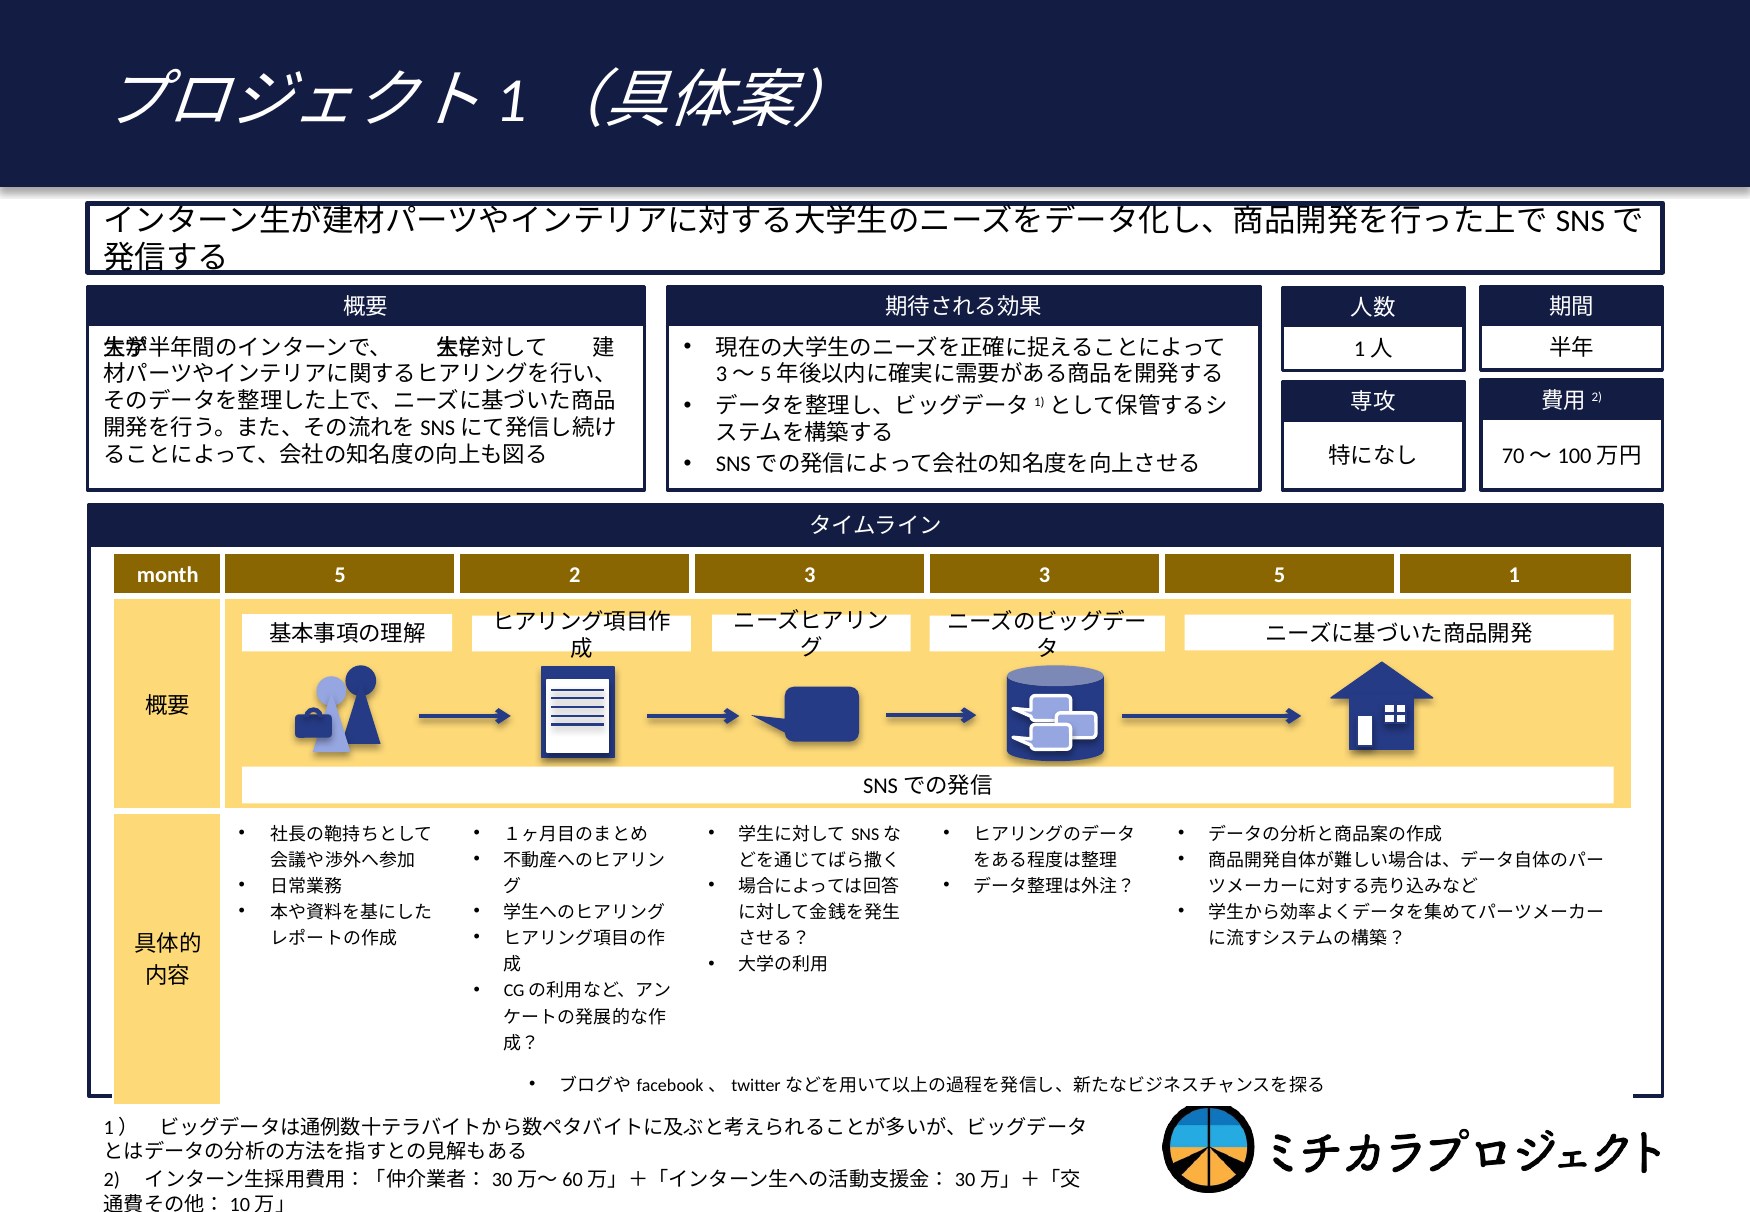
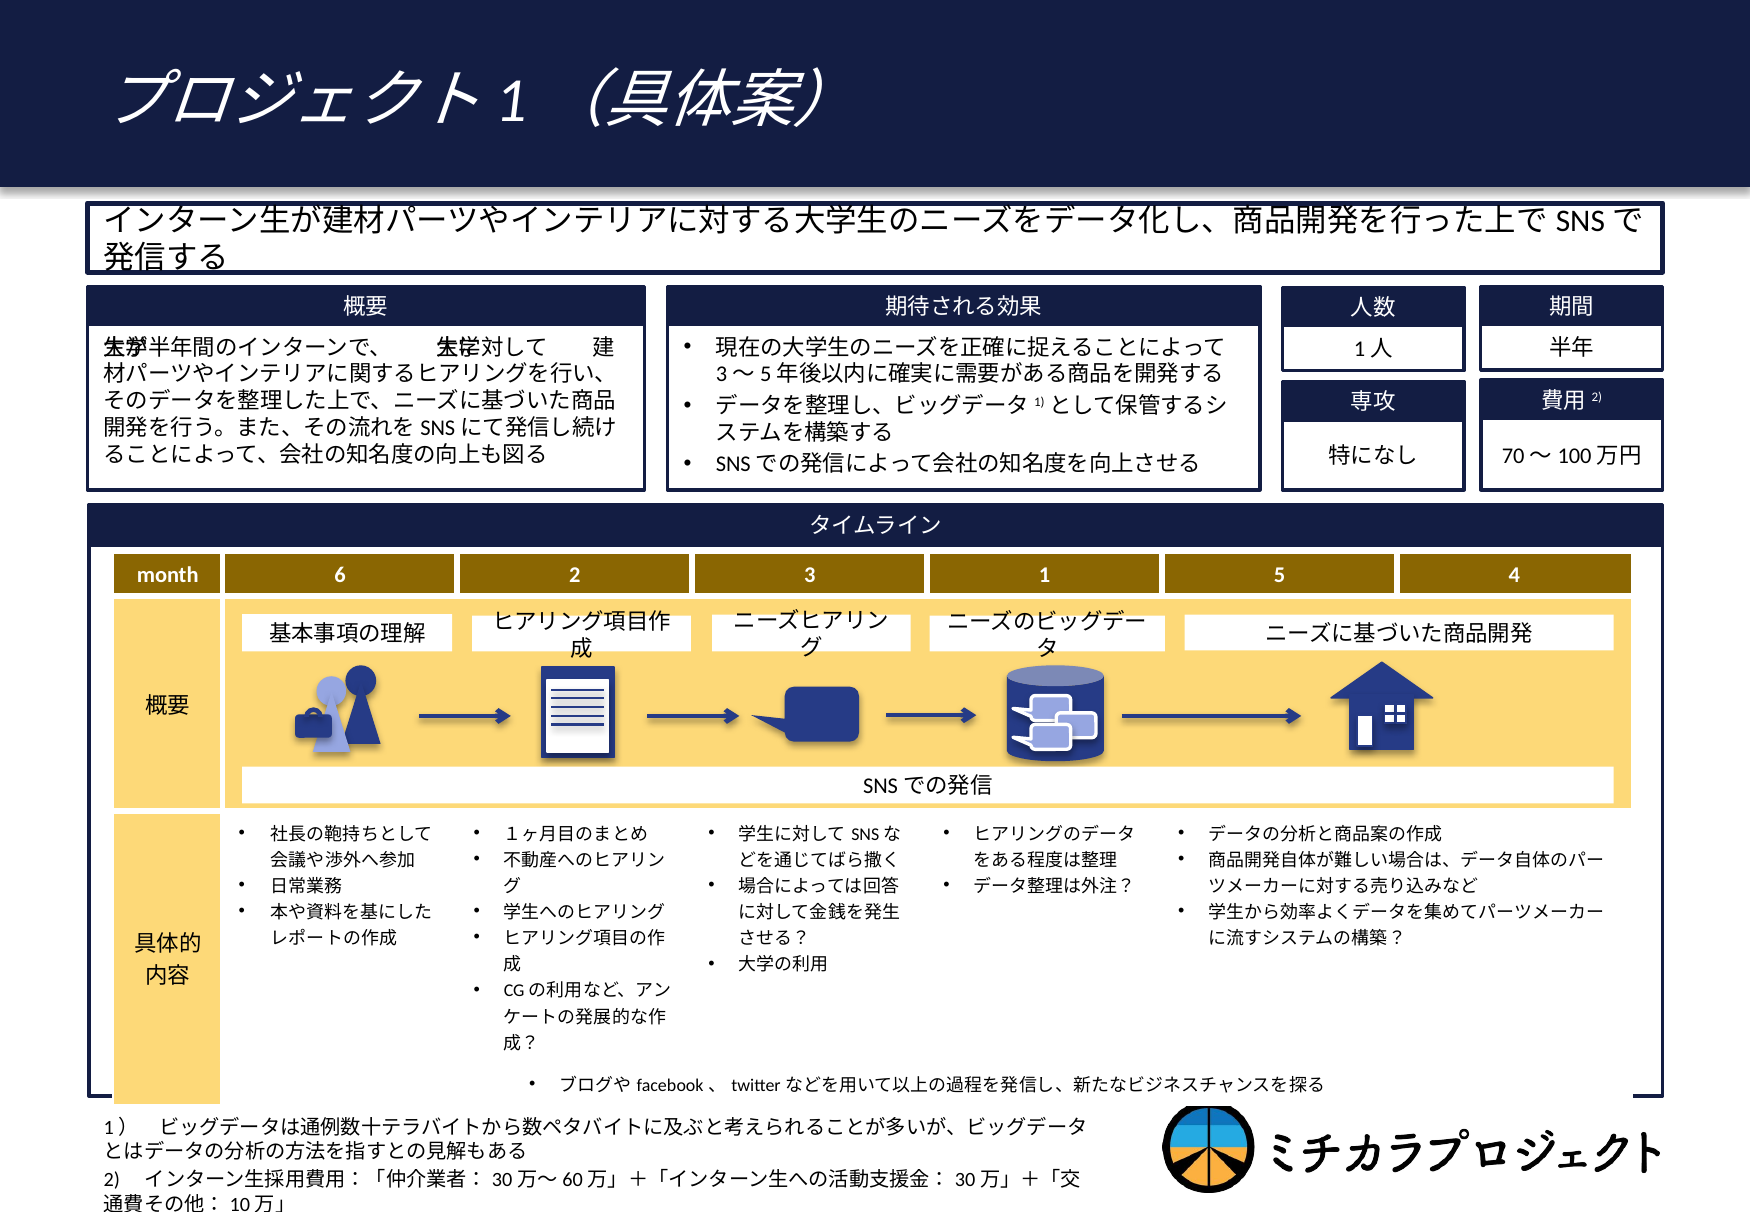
month 5: 5 -> 6
3 3: 3 -> 1
1: 1 -> 4
